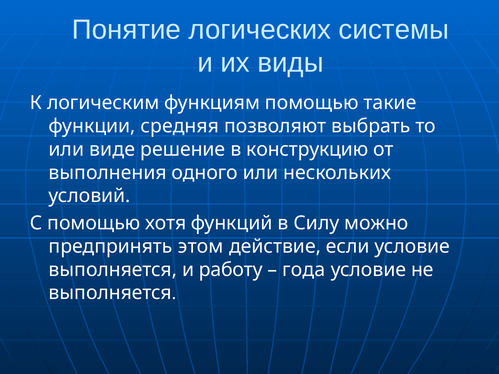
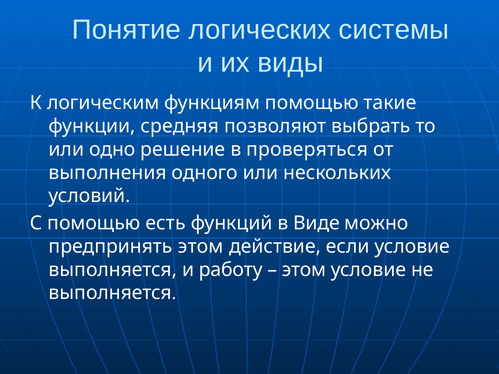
виде: виде -> одно
конструкцию: конструкцию -> проверяться
хотя: хотя -> есть
Силу: Силу -> Виде
года at (304, 270): года -> этом
